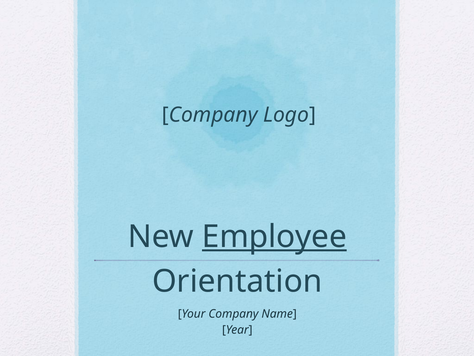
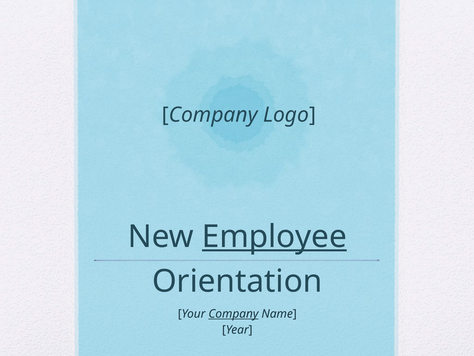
Company at (233, 313) underline: none -> present
